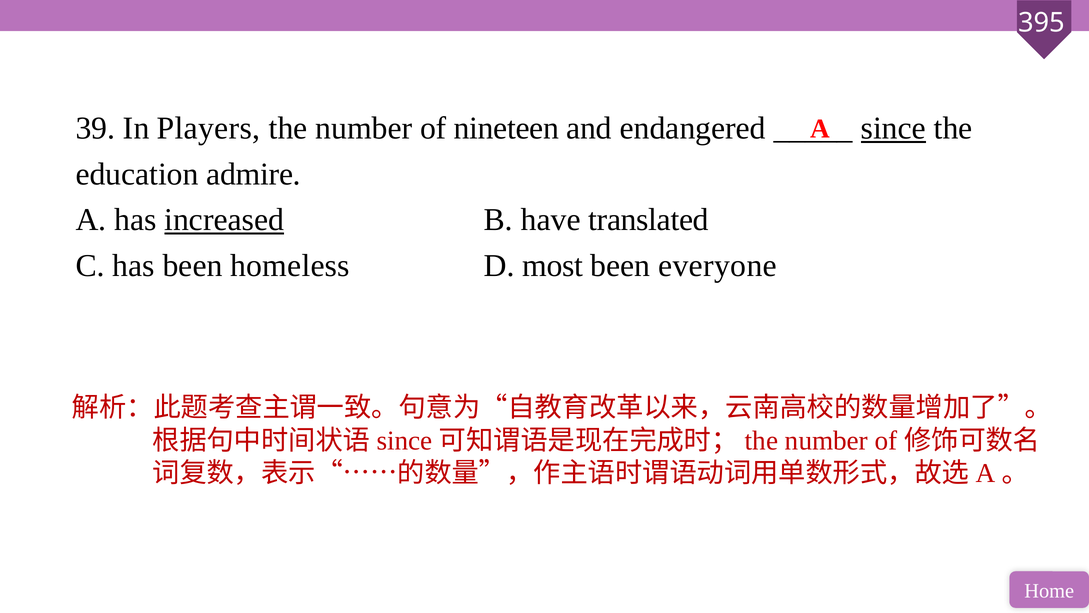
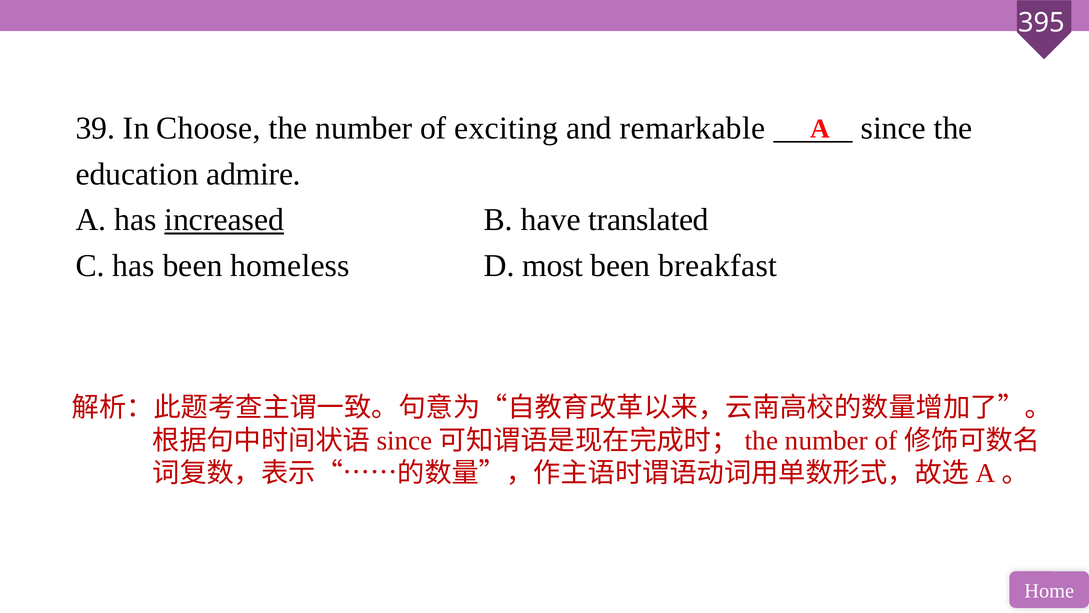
Players: Players -> Choose
nineteen: nineteen -> exciting
endangered: endangered -> remarkable
since underline: present -> none
everyone: everyone -> breakfast
